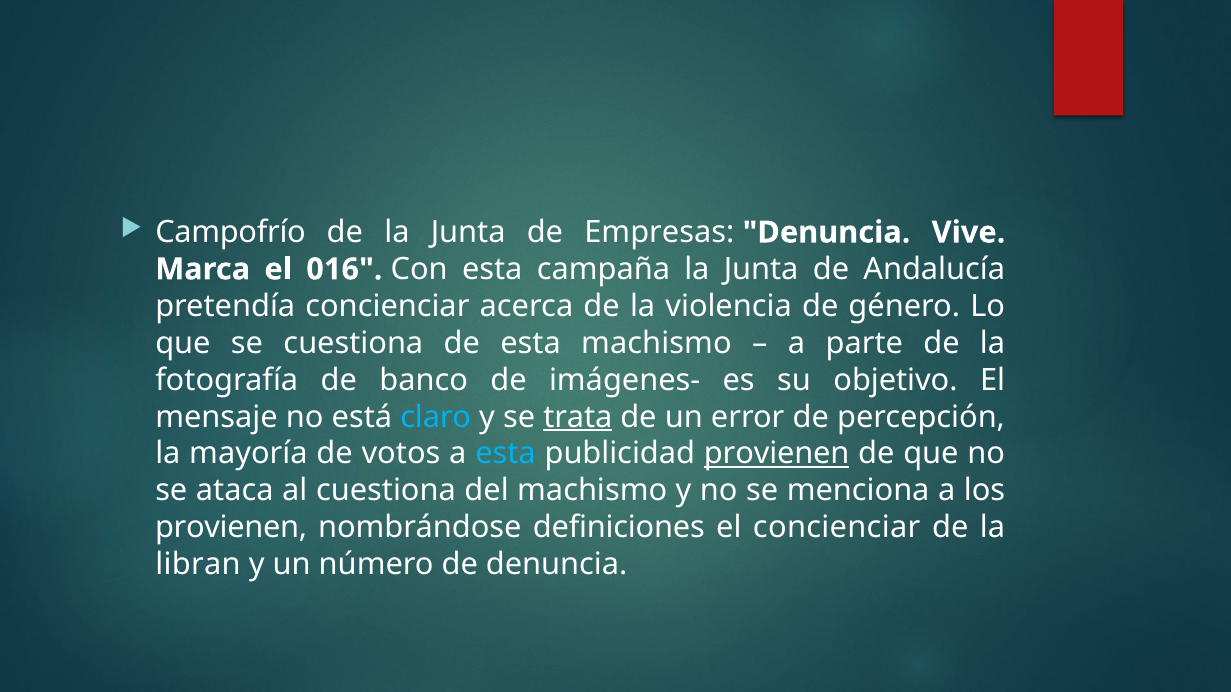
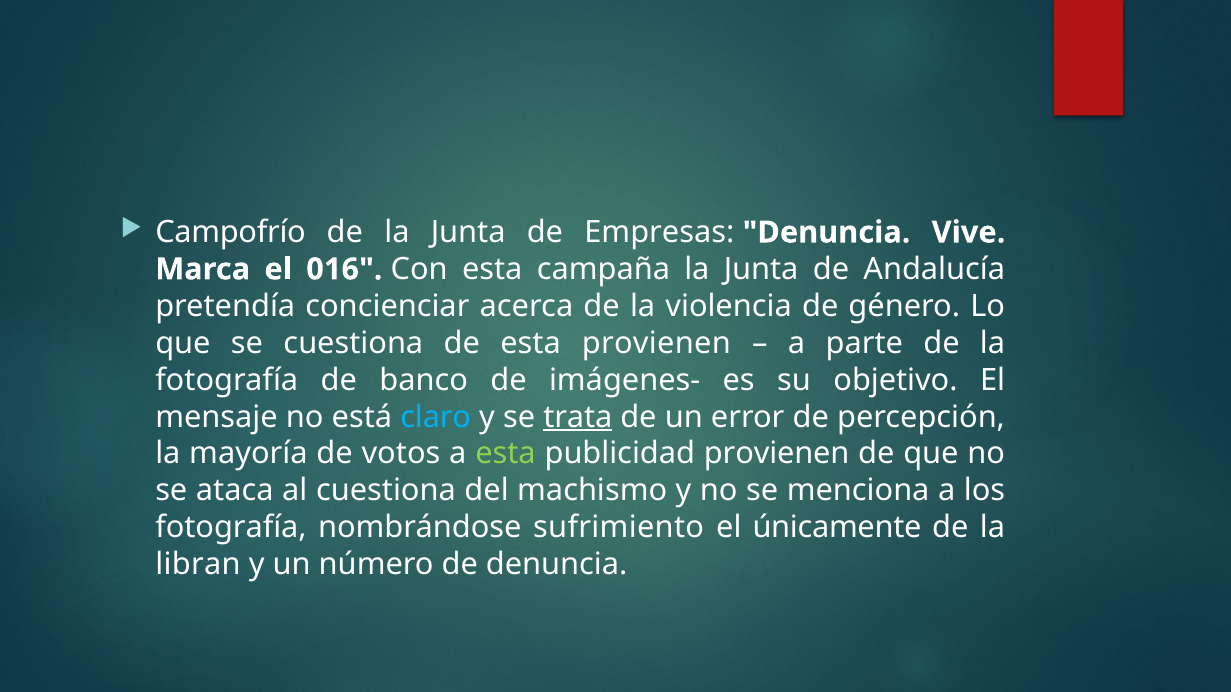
esta machismo: machismo -> provienen
esta at (506, 454) colour: light blue -> light green
provienen at (777, 454) underline: present -> none
provienen at (231, 528): provienen -> fotografía
definiciones: definiciones -> sufrimiento
el concienciar: concienciar -> únicamente
